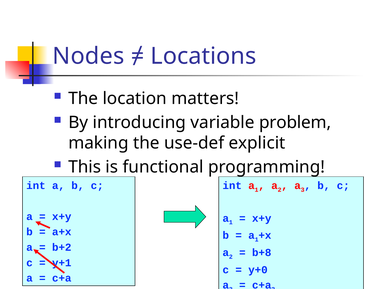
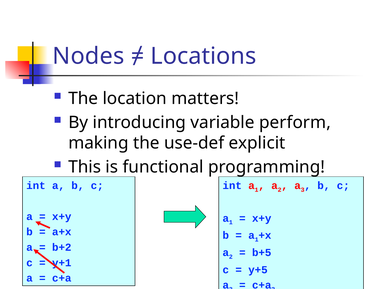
problem: problem -> perform
b+8: b+8 -> b+5
y+0: y+0 -> y+5
